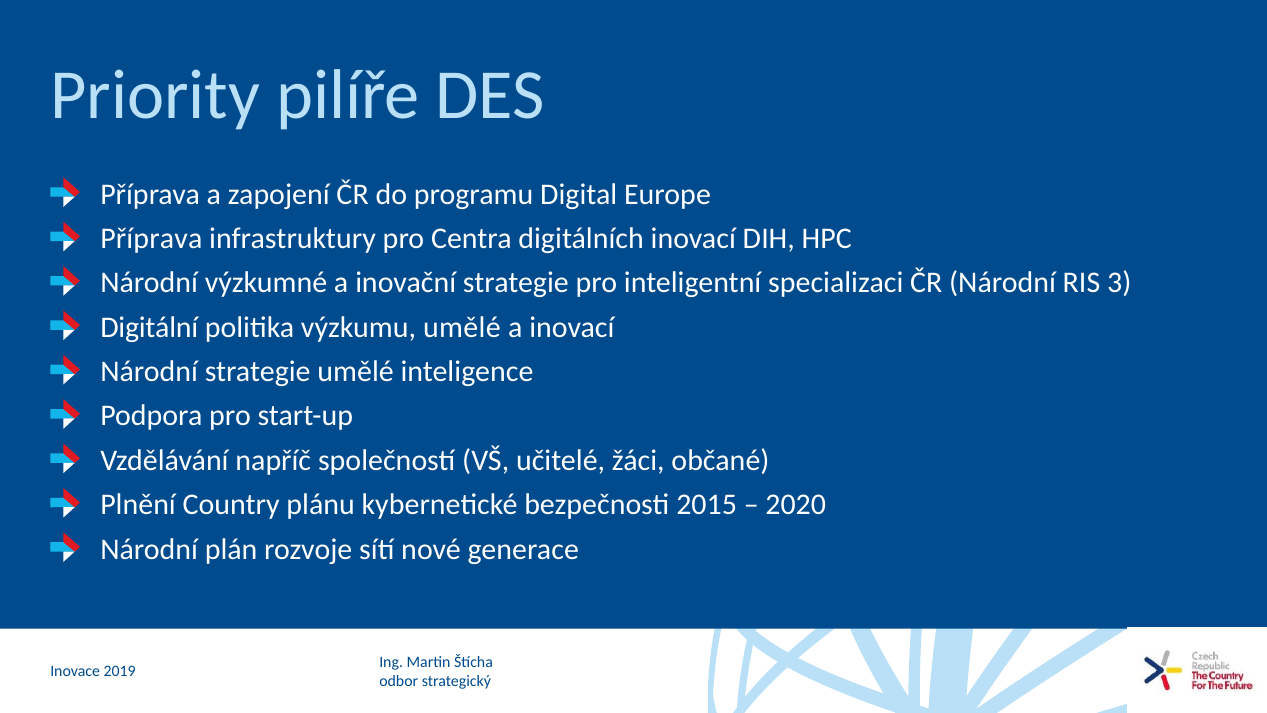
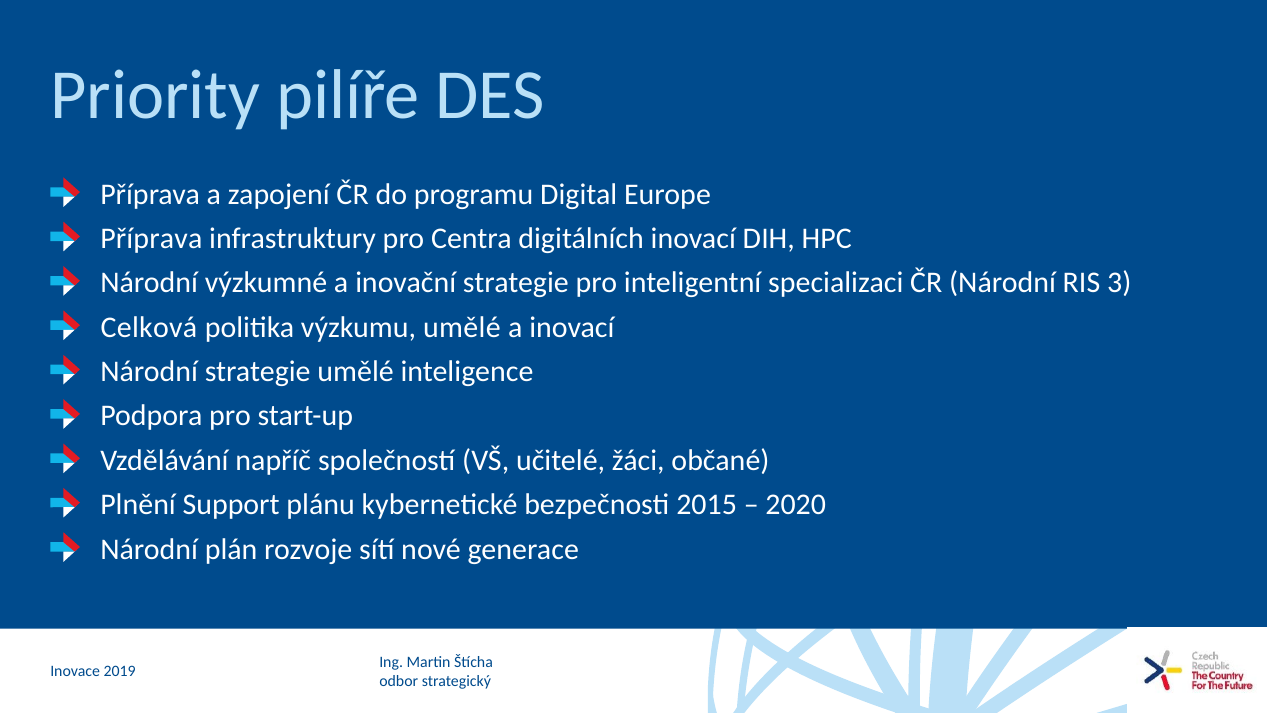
Digitální: Digitální -> Celková
Country: Country -> Support
